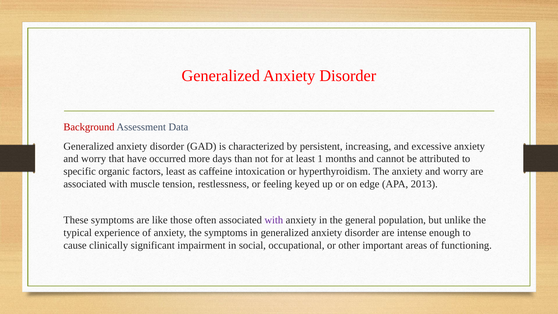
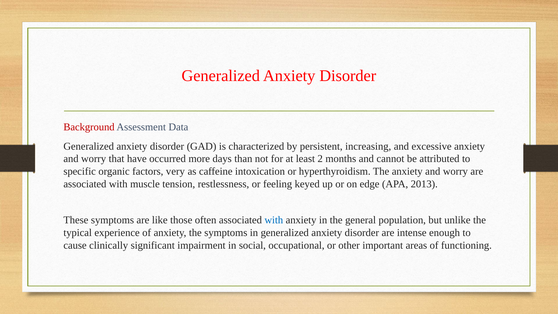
1: 1 -> 2
factors least: least -> very
with at (274, 220) colour: purple -> blue
